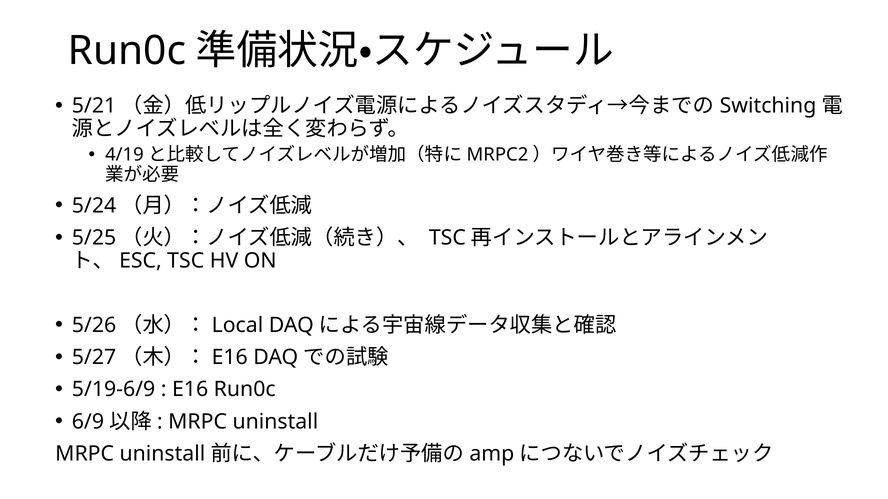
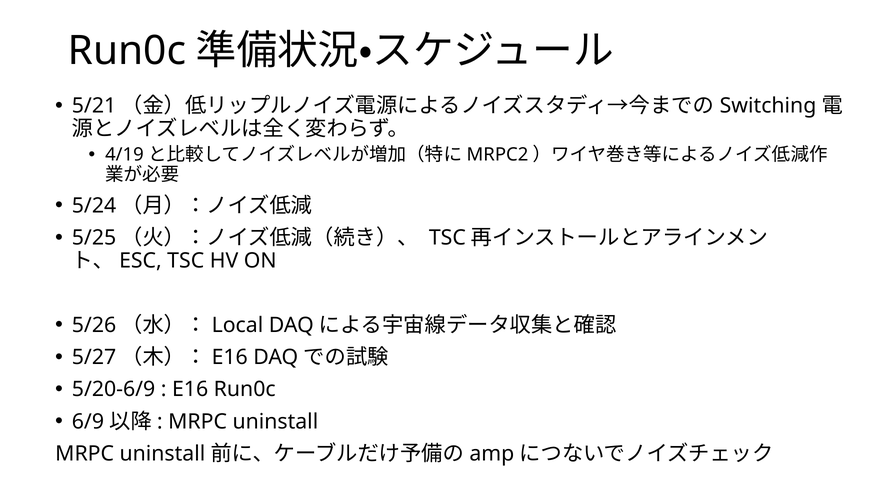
5/19-6/9: 5/19-6/9 -> 5/20-6/9
